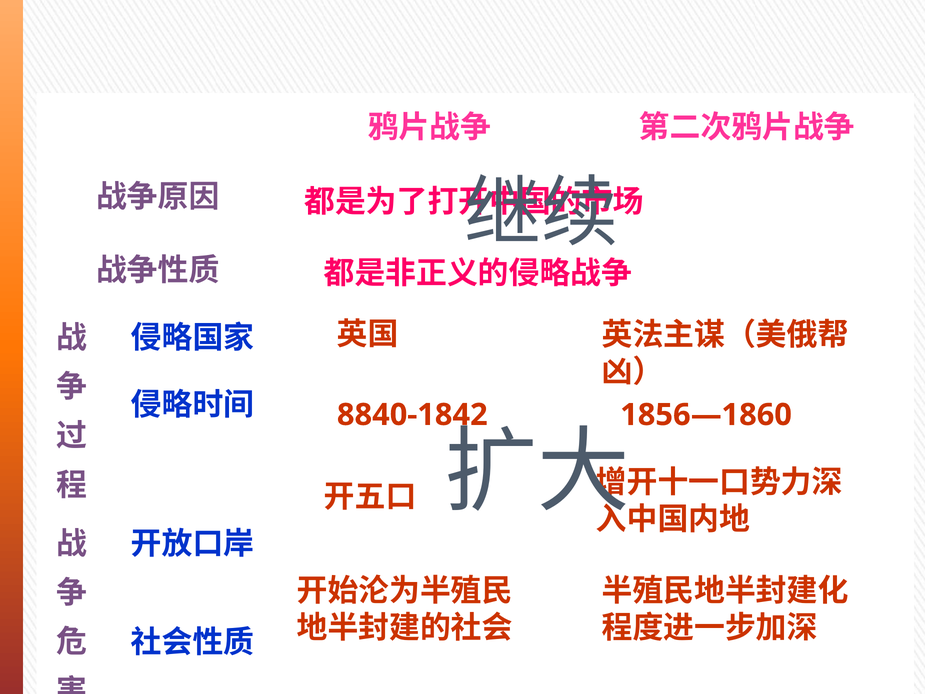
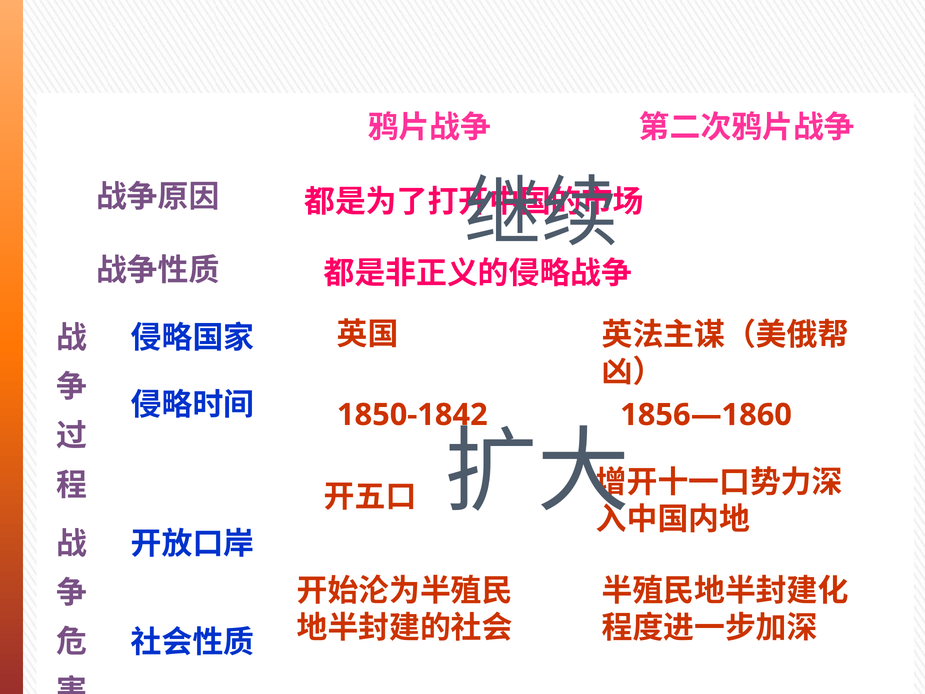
8840-1842: 8840-1842 -> 1850-1842
